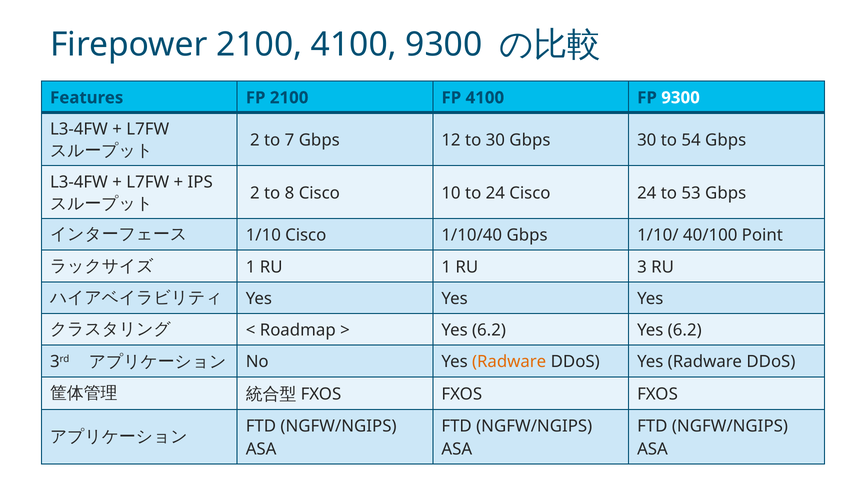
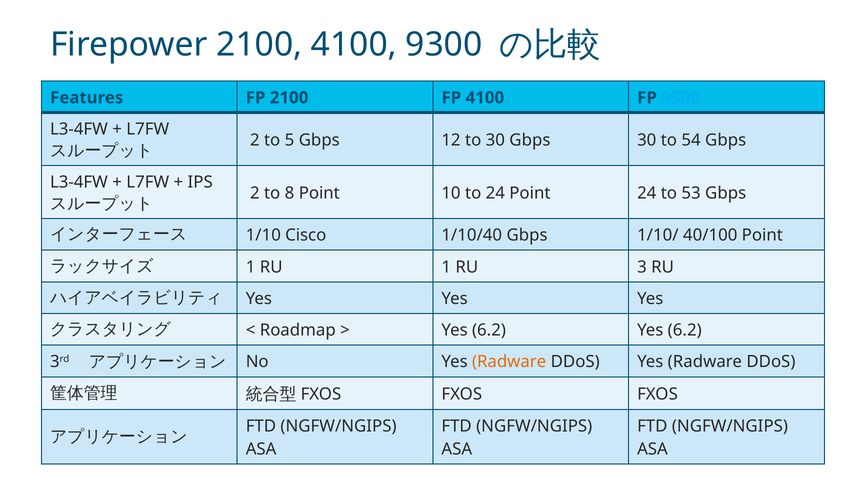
9300 at (681, 98) colour: white -> light blue
7: 7 -> 5
8 Cisco: Cisco -> Point
24 Cisco: Cisco -> Point
